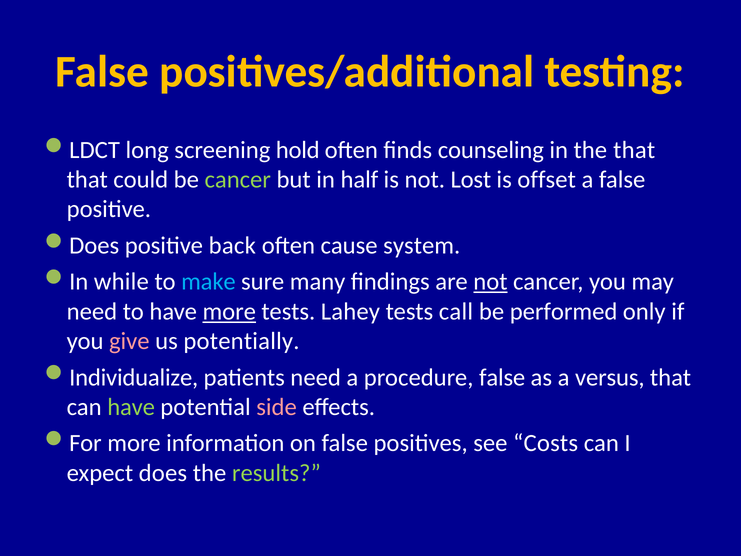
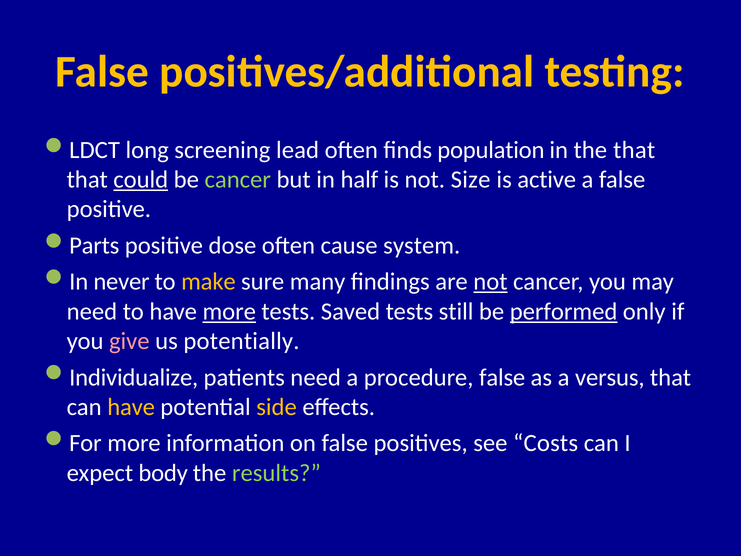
hold: hold -> lead
counseling: counseling -> population
could underline: none -> present
Lost: Lost -> Size
offset: offset -> active
Does at (94, 245): Does -> Parts
back: back -> dose
while: while -> never
make colour: light blue -> yellow
Lahey: Lahey -> Saved
call: call -> still
performed underline: none -> present
have at (131, 407) colour: light green -> yellow
side colour: pink -> yellow
expect does: does -> body
